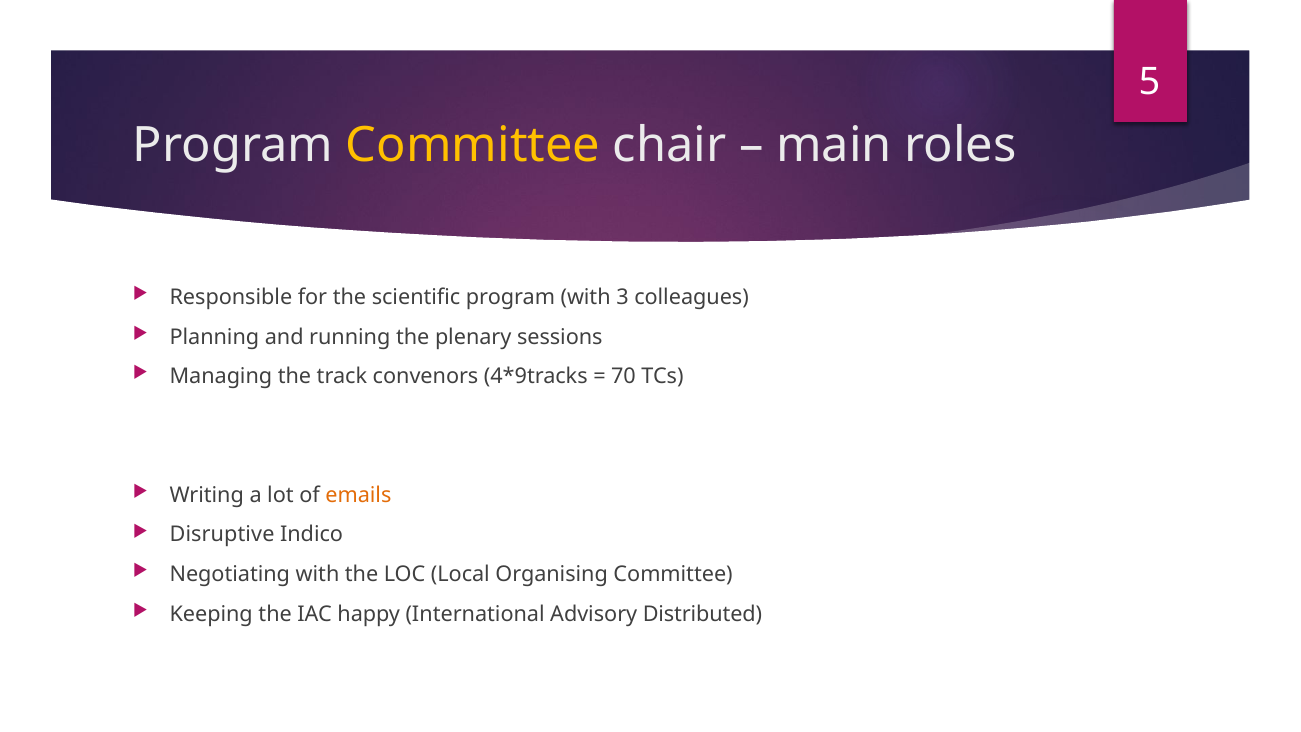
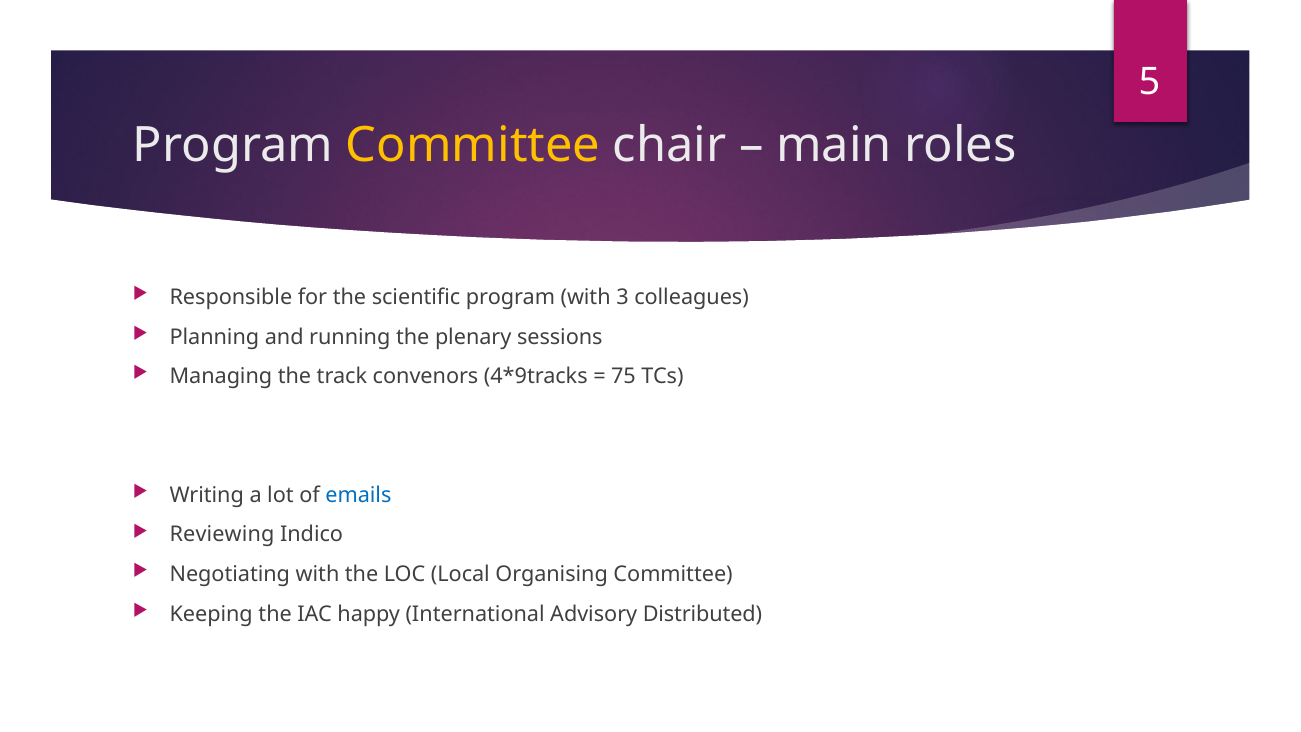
70: 70 -> 75
emails colour: orange -> blue
Disruptive: Disruptive -> Reviewing
